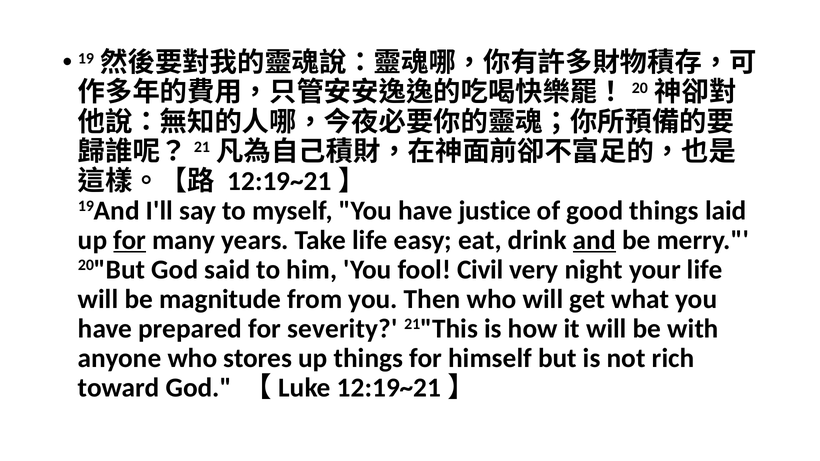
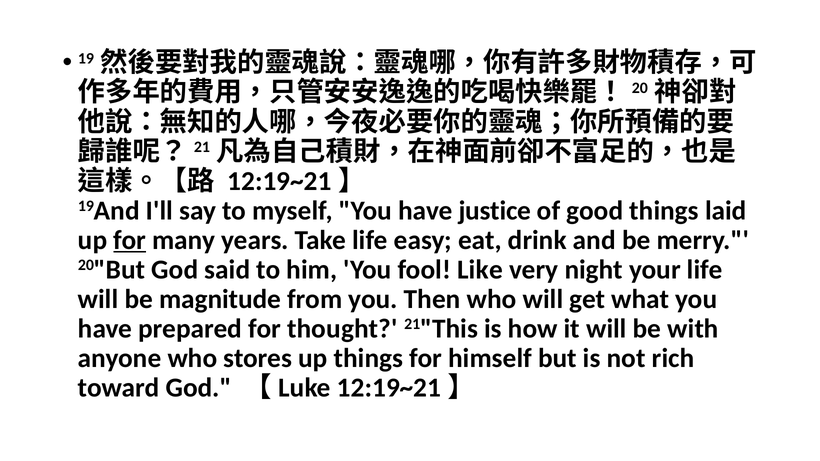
and underline: present -> none
Civil: Civil -> Like
severity: severity -> thought
